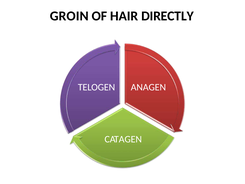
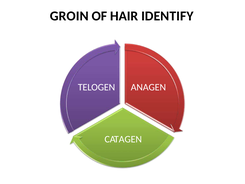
DIRECTLY: DIRECTLY -> IDENTIFY
